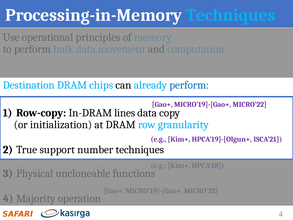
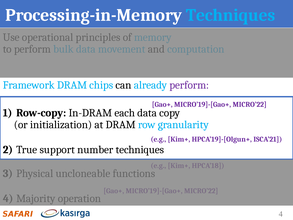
Destination: Destination -> Framework
perform at (189, 85) colour: blue -> purple
lines: lines -> each
